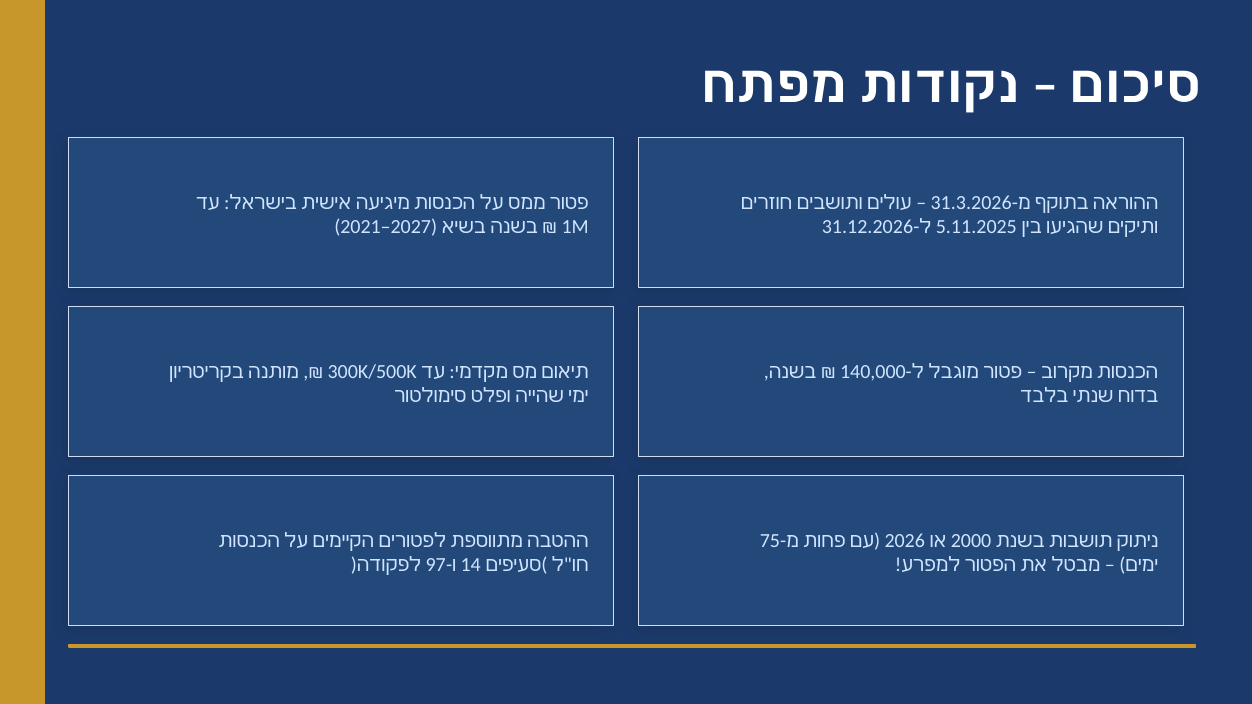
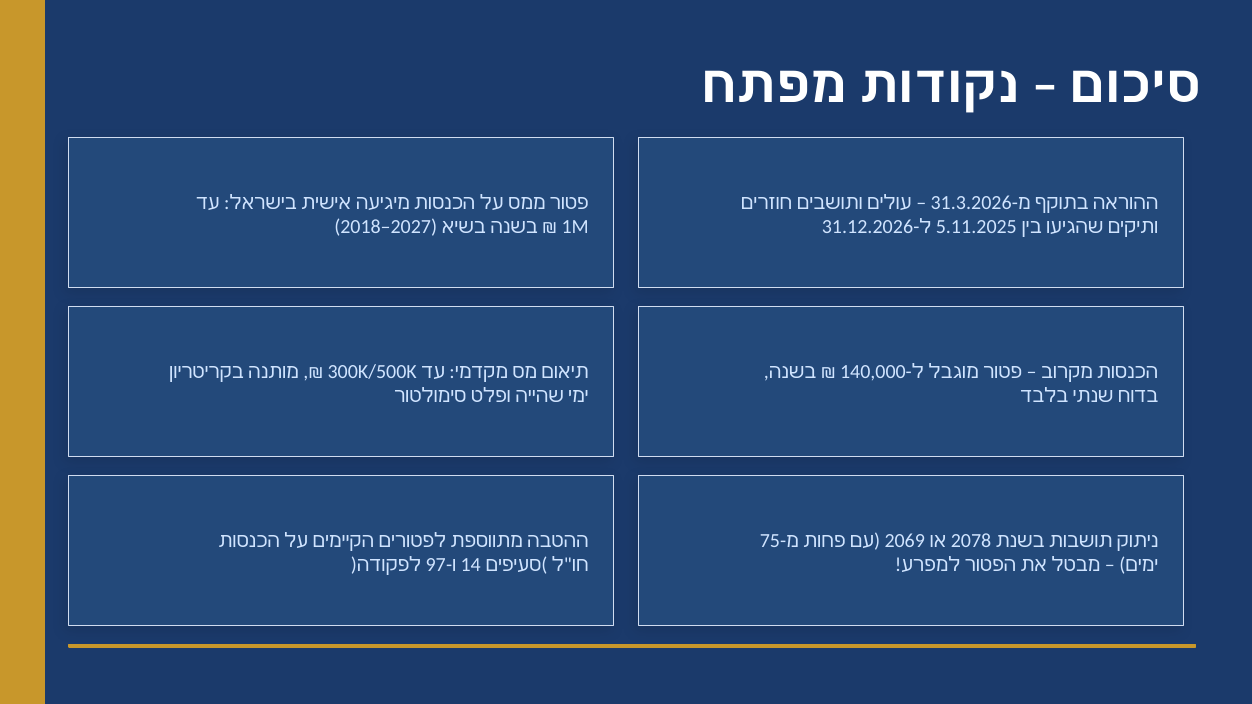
2021: 2021 -> 2018
2026: 2026 -> 2069
2000: 2000 -> 2078
